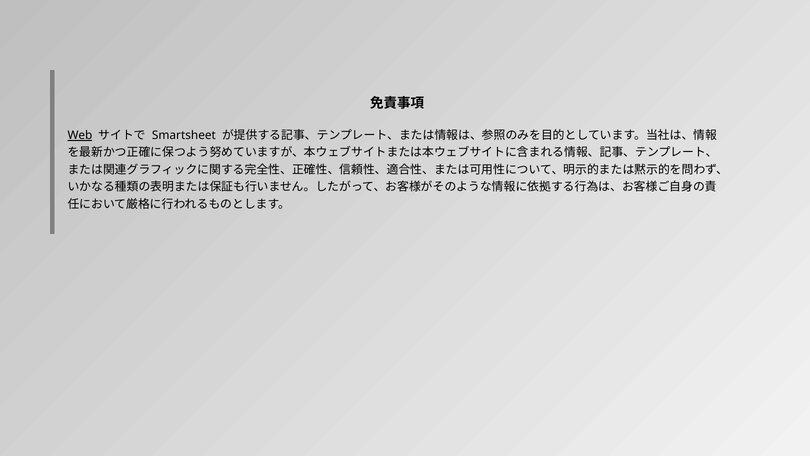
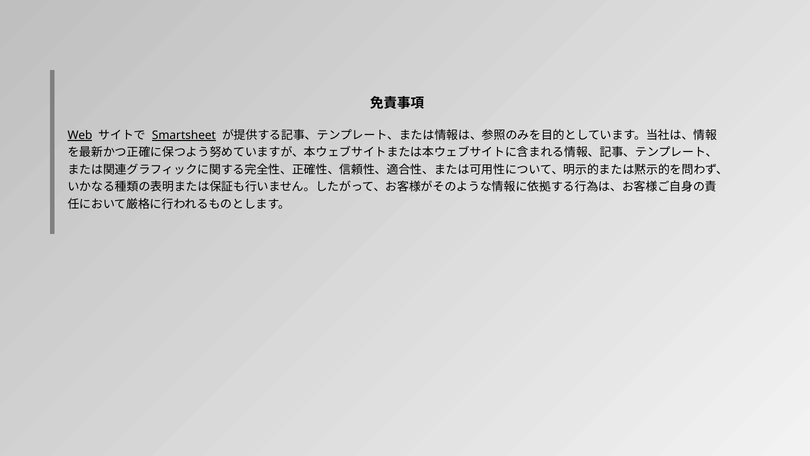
Smartsheet underline: none -> present
